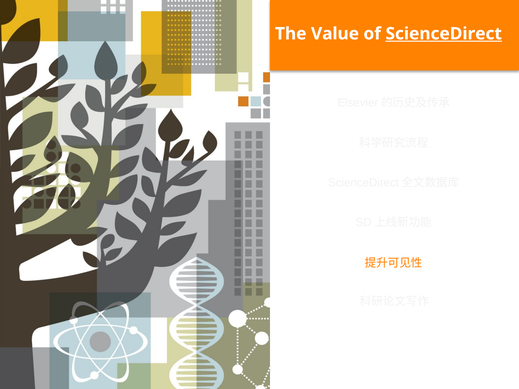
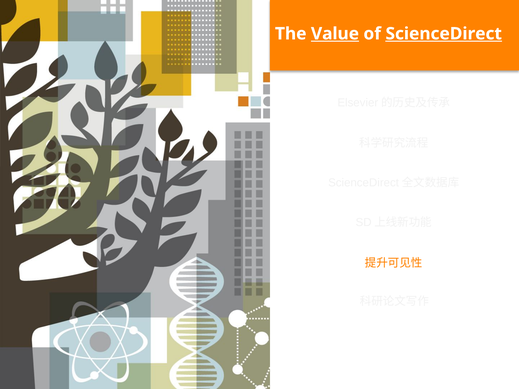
Value underline: none -> present
